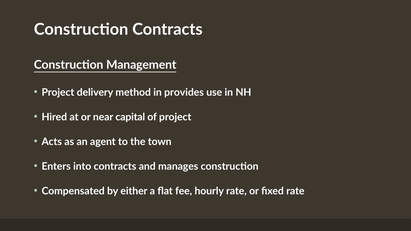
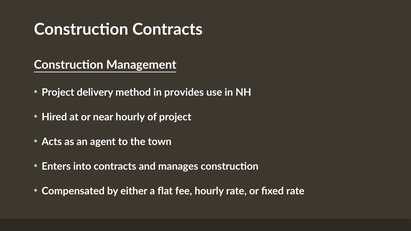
near capital: capital -> hourly
